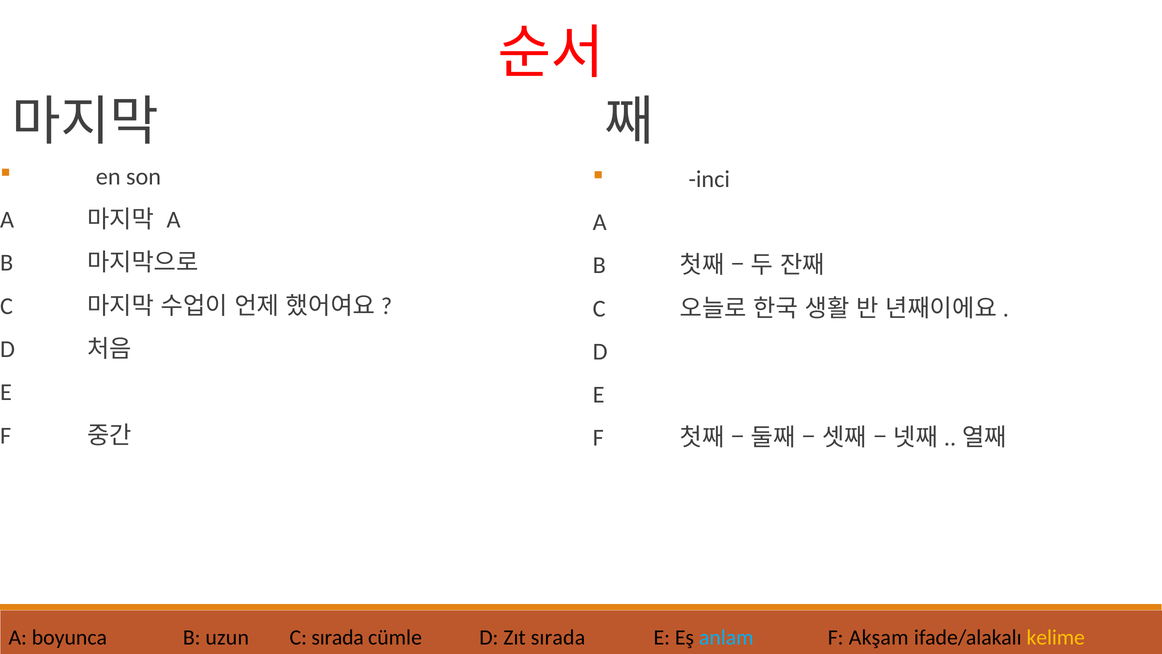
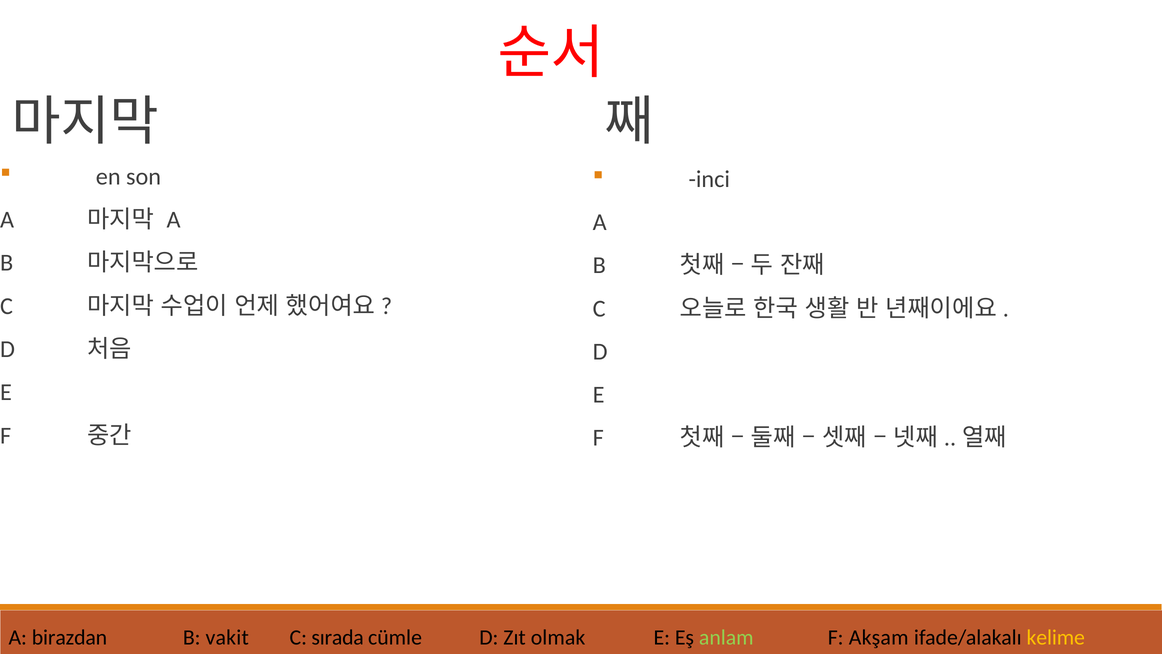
boyunca: boyunca -> birazdan
uzun: uzun -> vakit
Zıt sırada: sırada -> olmak
anlam colour: light blue -> light green
